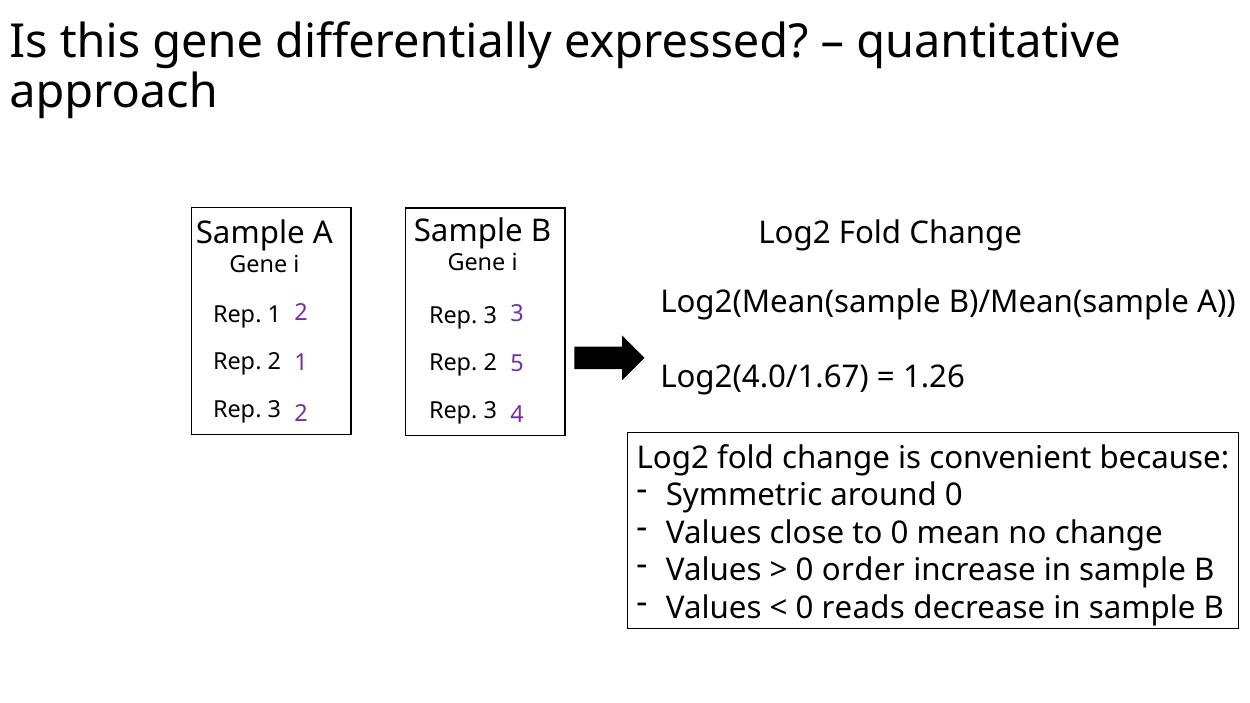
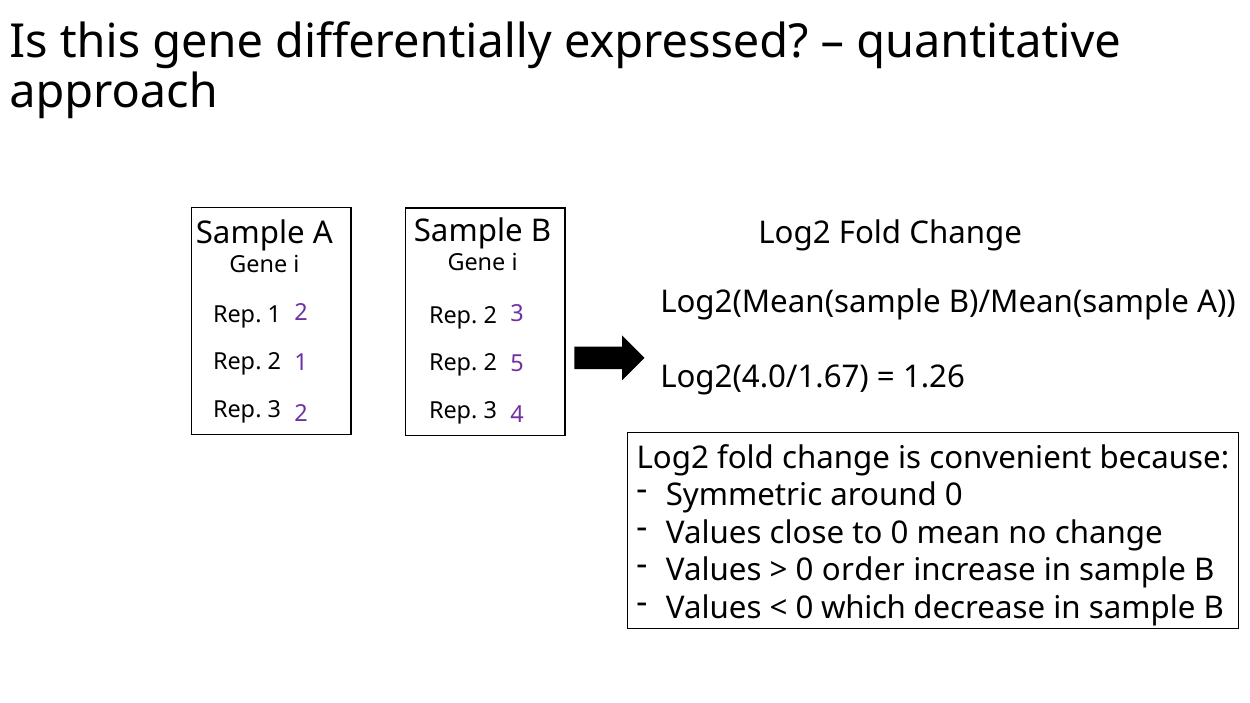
3 at (490, 316): 3 -> 2
reads: reads -> which
